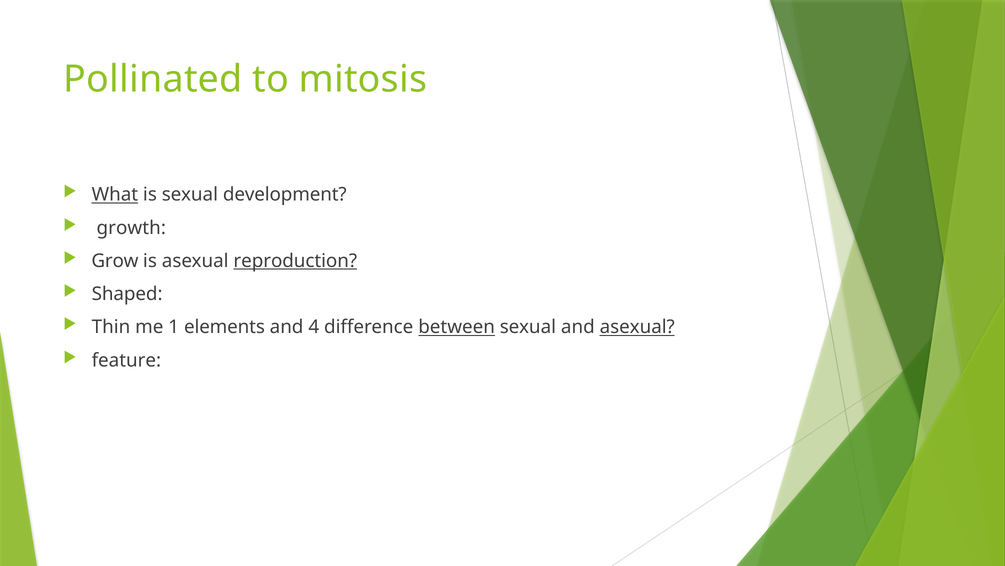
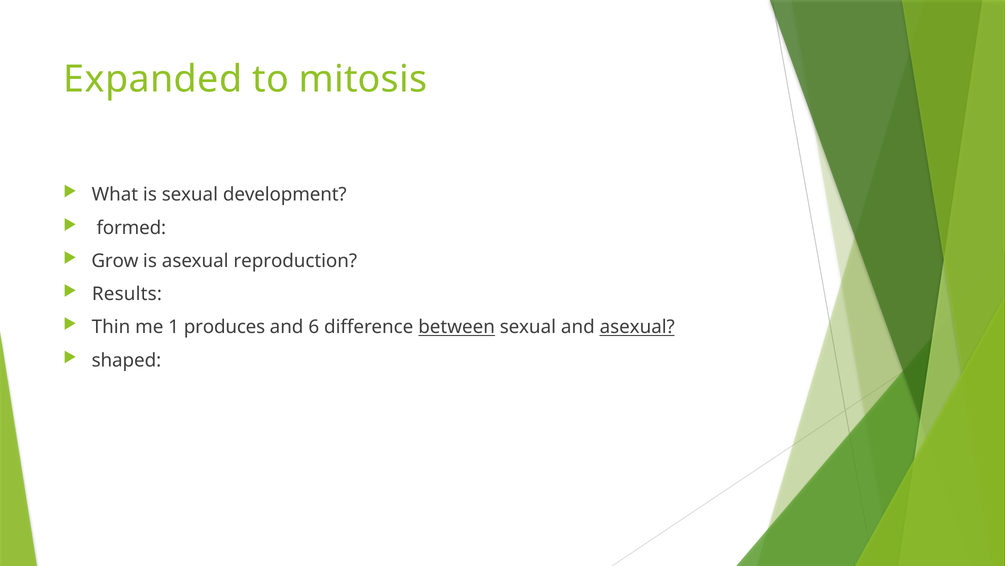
Pollinated: Pollinated -> Expanded
What underline: present -> none
growth: growth -> formed
reproduction underline: present -> none
Shaped: Shaped -> Results
elements: elements -> produces
4: 4 -> 6
feature: feature -> shaped
